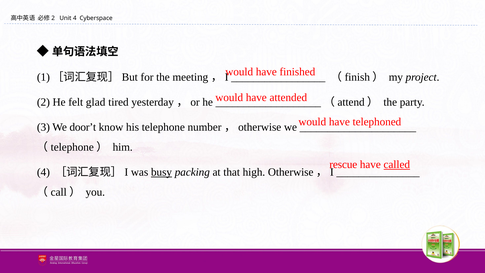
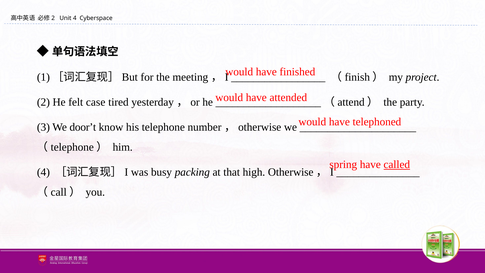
glad: glad -> case
rescue: rescue -> spring
busy underline: present -> none
